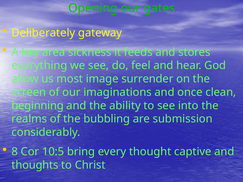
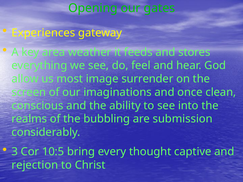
Deliberately: Deliberately -> Experiences
sickness: sickness -> weather
beginning: beginning -> conscious
8: 8 -> 3
thoughts: thoughts -> rejection
